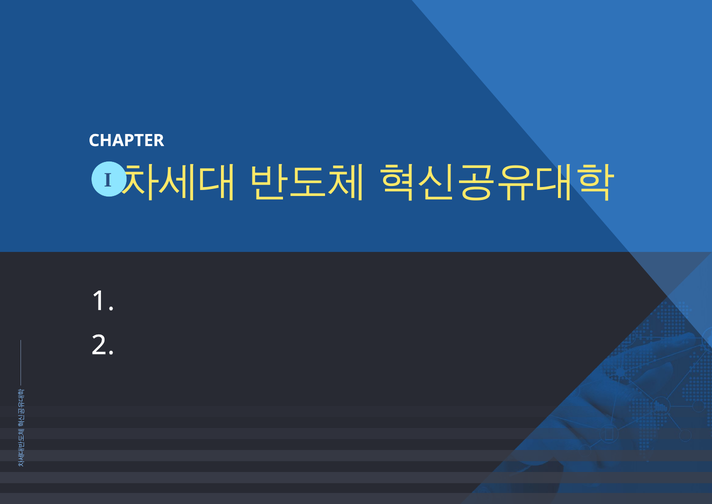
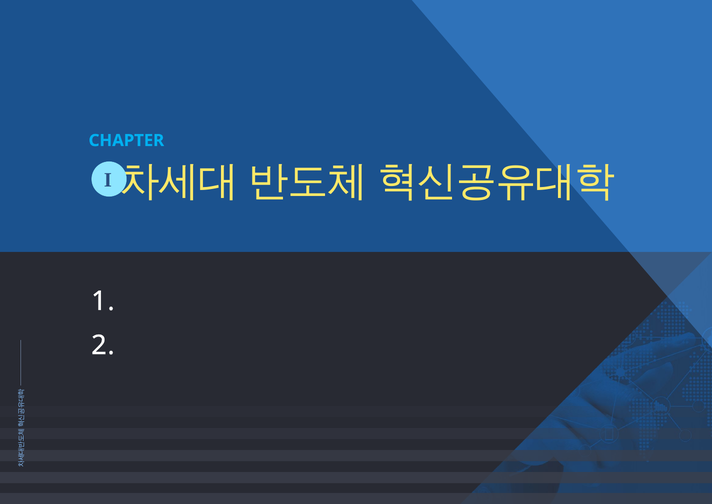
CHAPTER colour: white -> light blue
